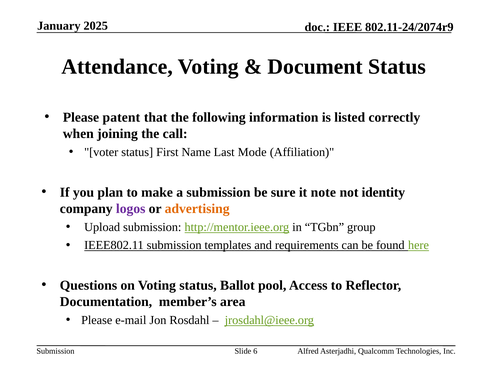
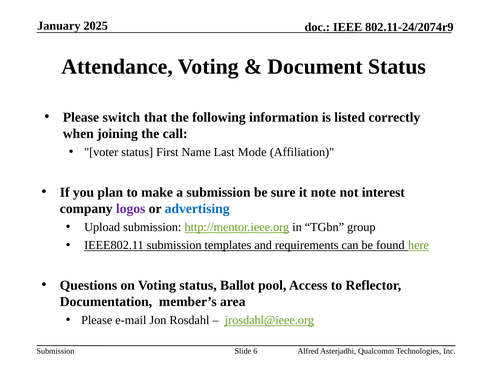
patent: patent -> switch
identity: identity -> interest
advertising colour: orange -> blue
